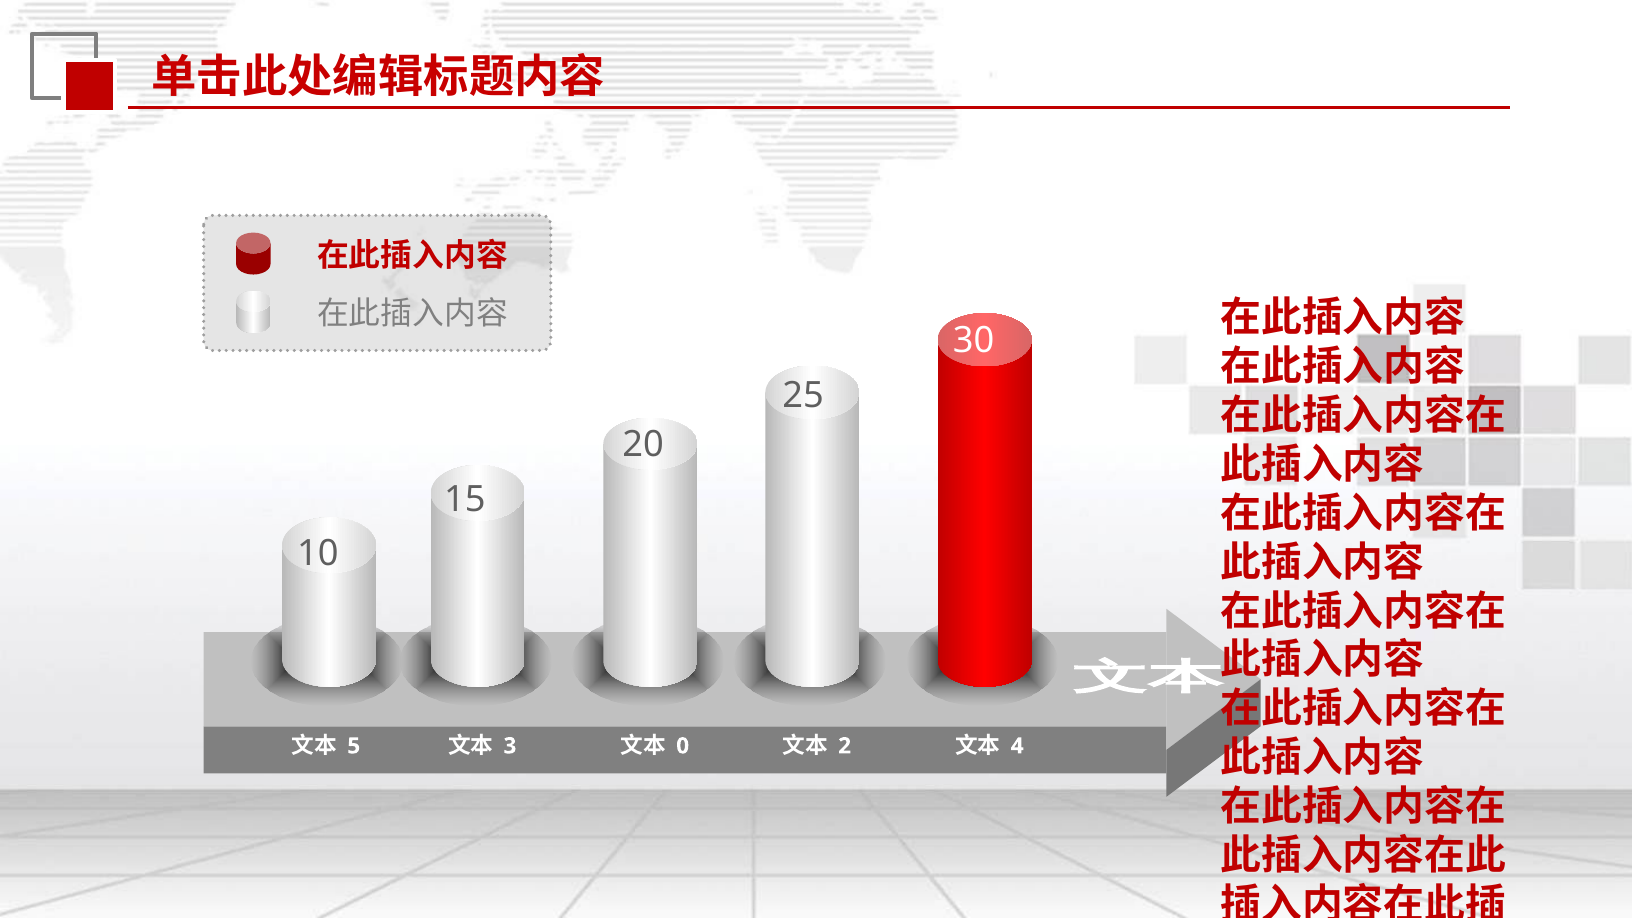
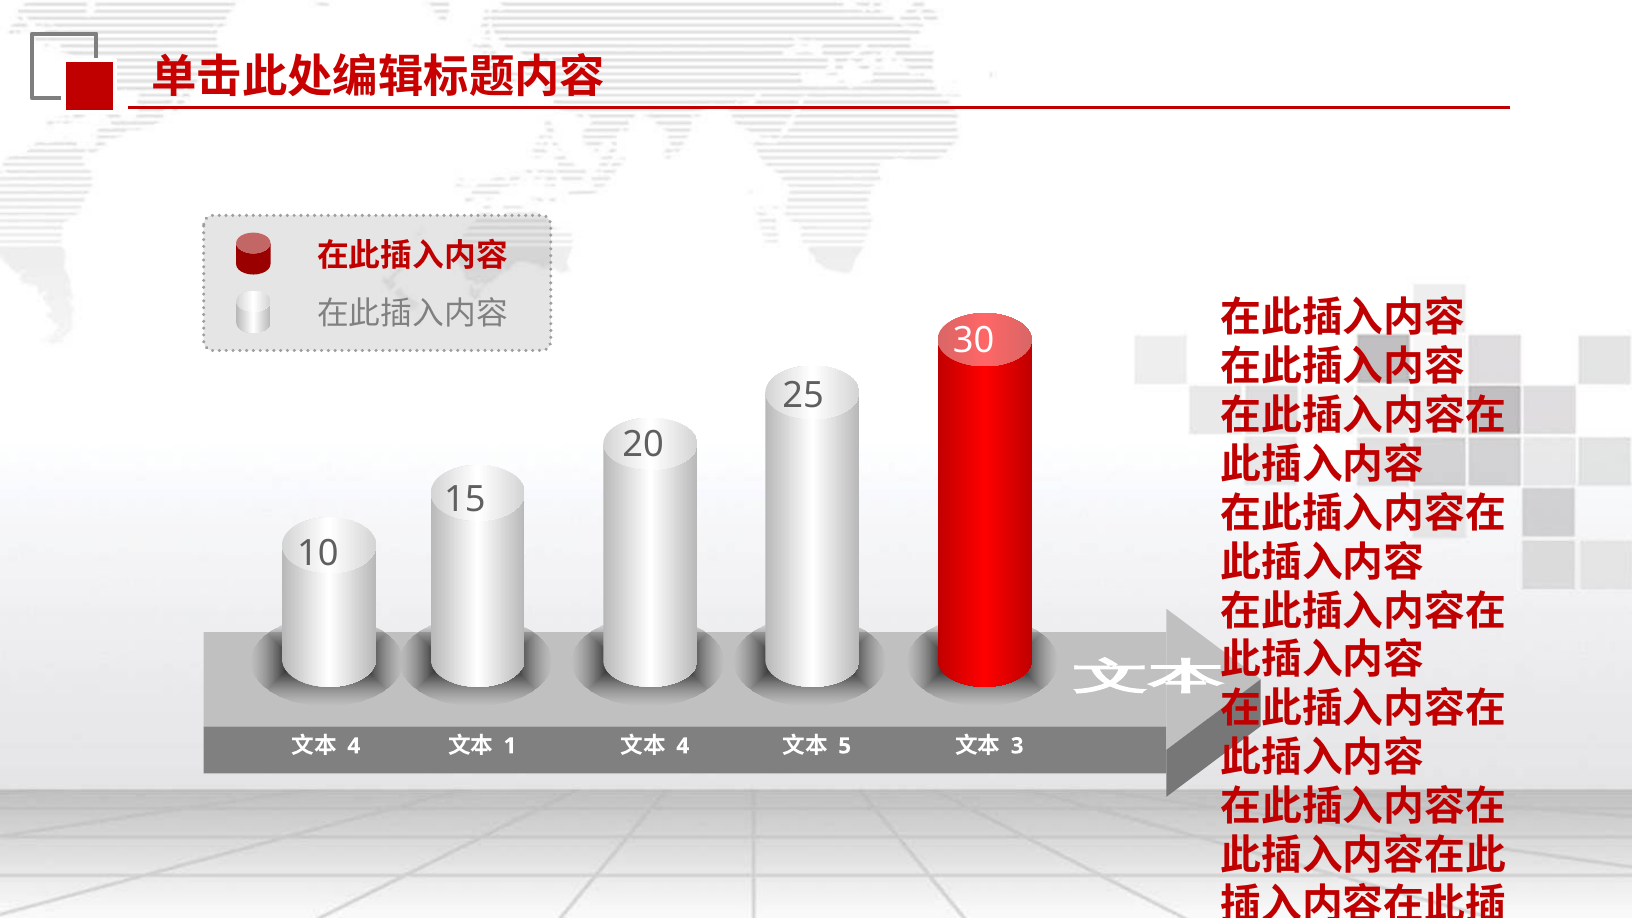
5 at (354, 746): 5 -> 4
3: 3 -> 1
0 at (683, 746): 0 -> 4
2: 2 -> 5
4: 4 -> 3
